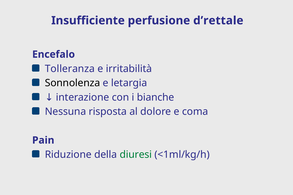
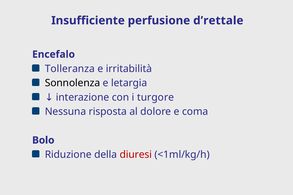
bianche: bianche -> turgore
Pain: Pain -> Bolo
diuresi colour: green -> red
